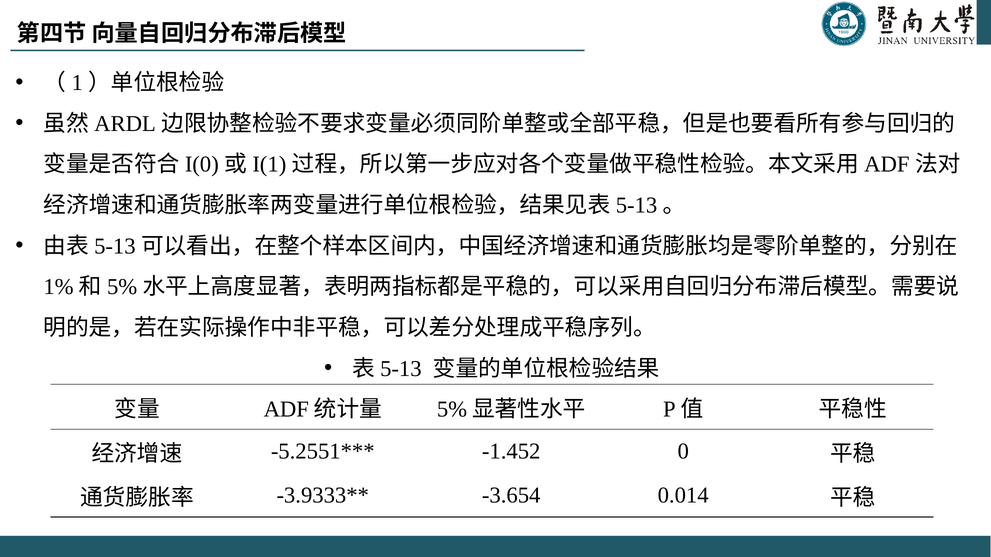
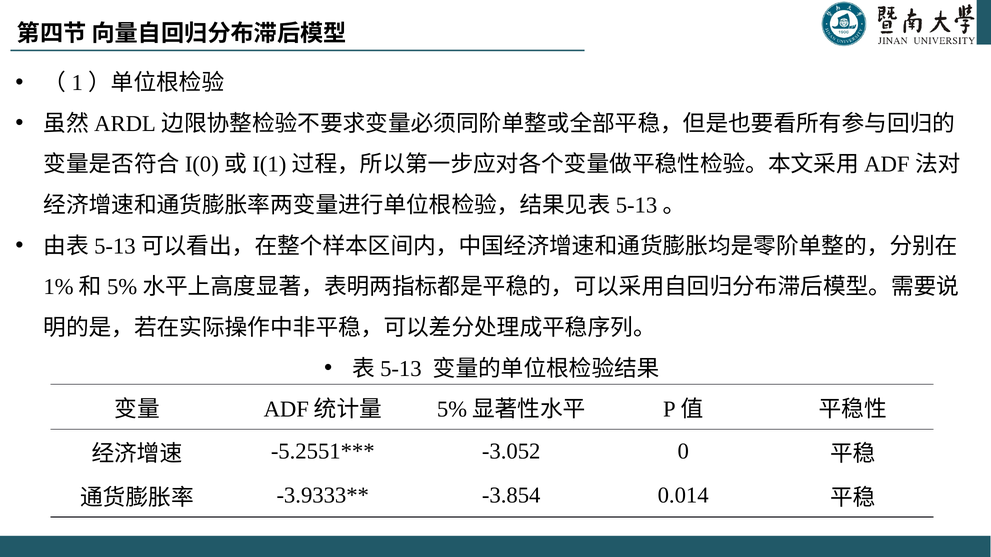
-1.452: -1.452 -> -3.052
-3.654: -3.654 -> -3.854
